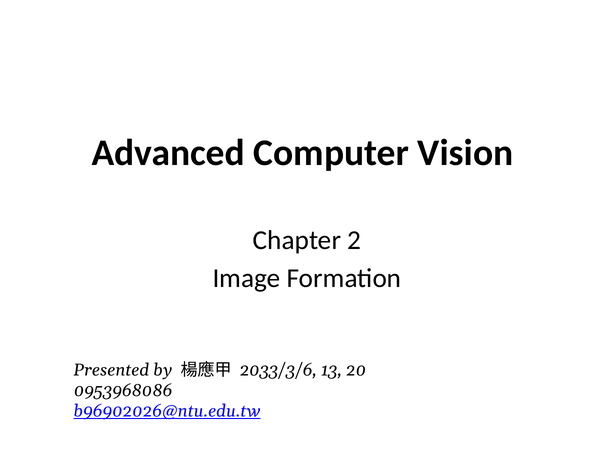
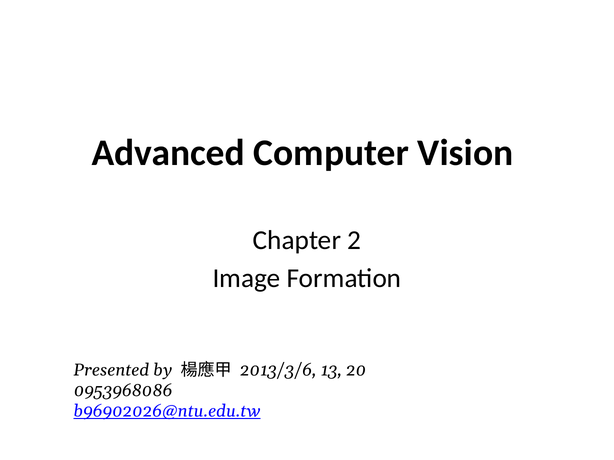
2033/3/6: 2033/3/6 -> 2013/3/6
